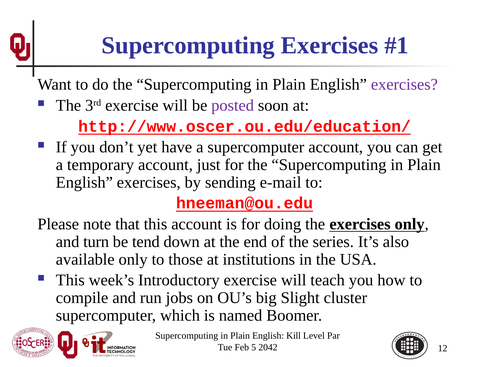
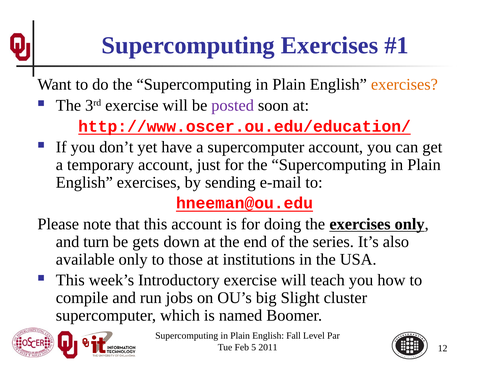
exercises at (404, 85) colour: purple -> orange
tend: tend -> gets
Kill: Kill -> Fall
2042: 2042 -> 2011
